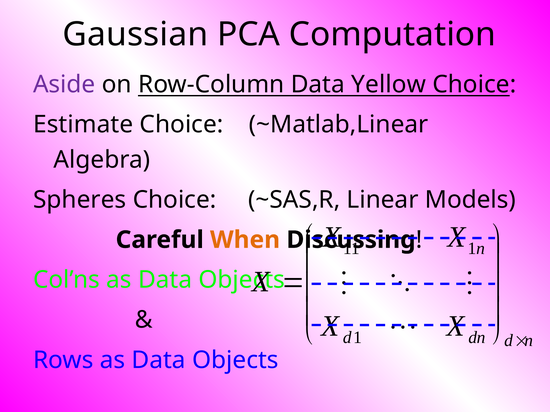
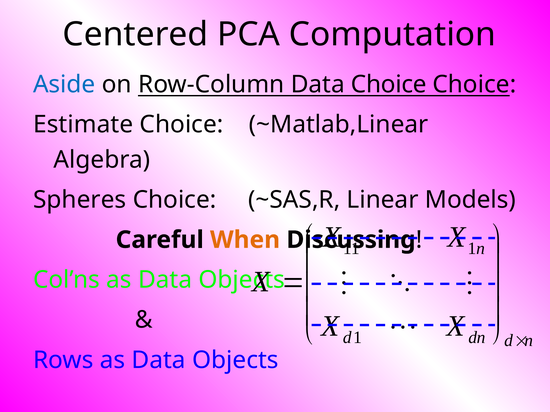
Gaussian: Gaussian -> Centered
Aside colour: purple -> blue
Data Yellow: Yellow -> Choice
